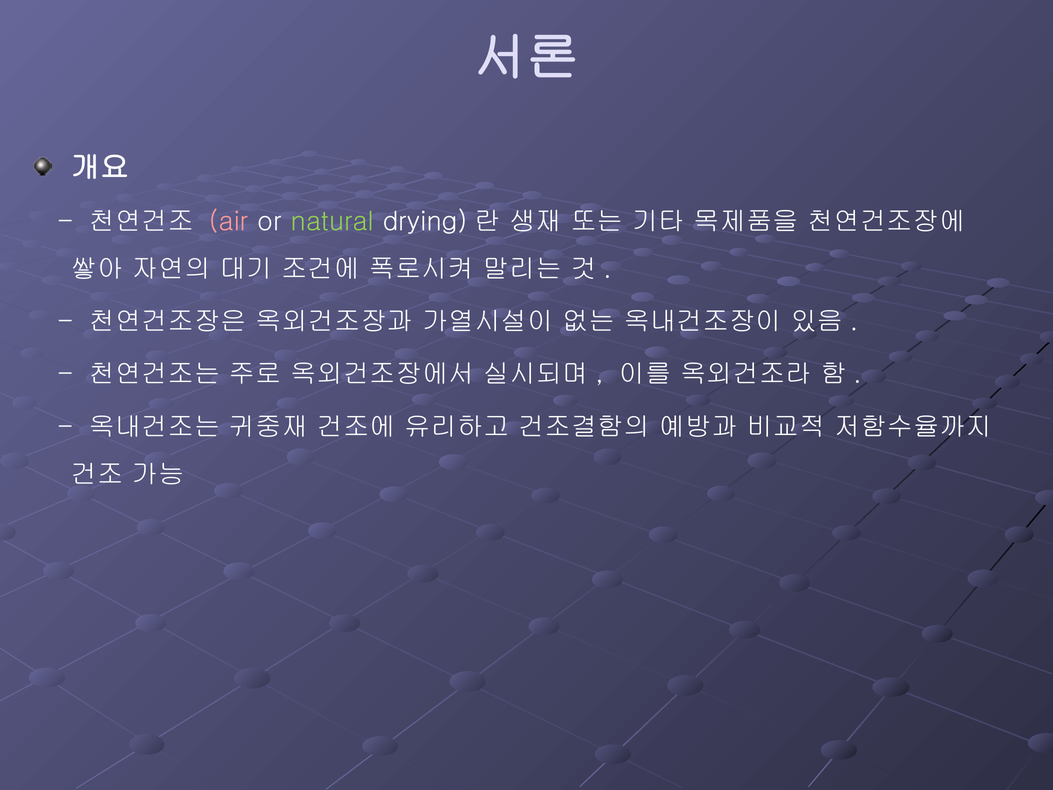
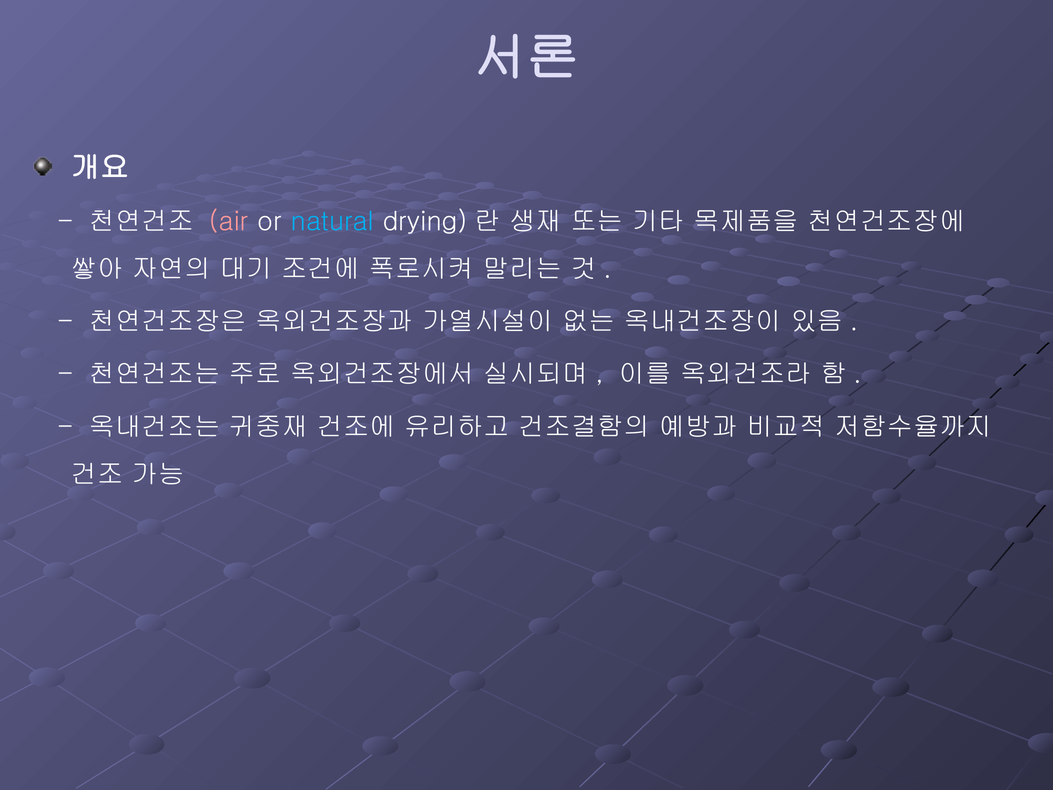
natural colour: light green -> light blue
